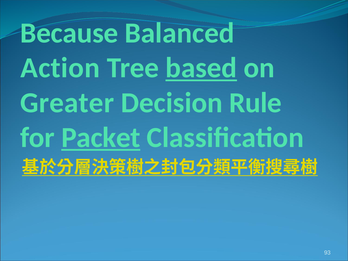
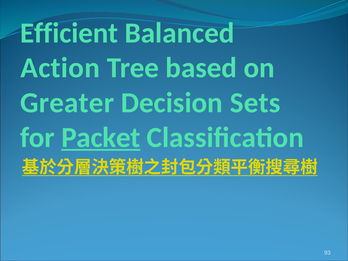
Because: Because -> Efficient
based underline: present -> none
Rule: Rule -> Sets
